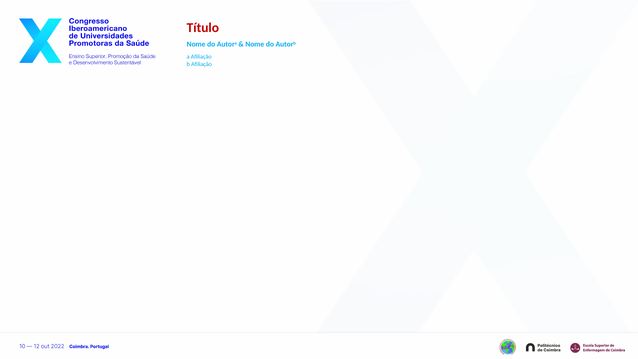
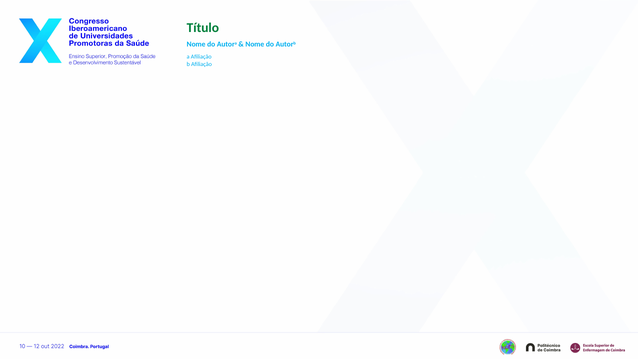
Título colour: red -> green
